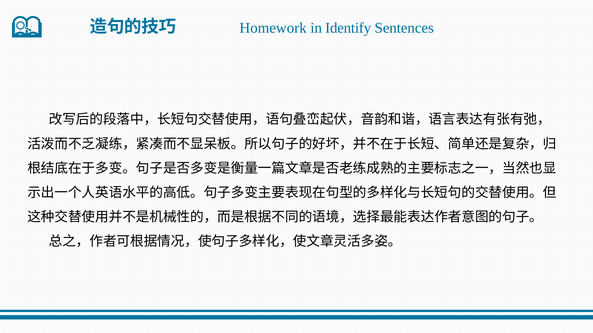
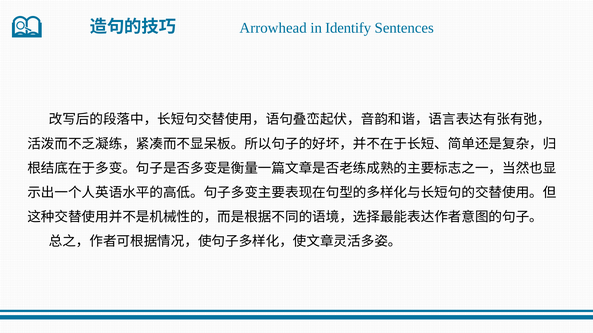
Homework: Homework -> Arrowhead
